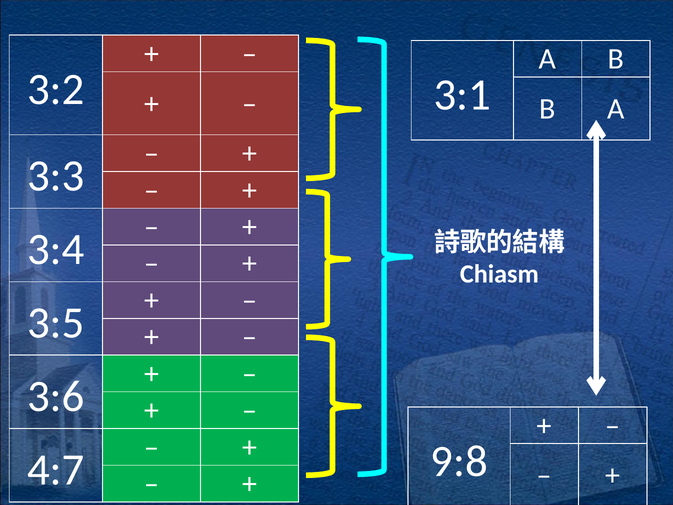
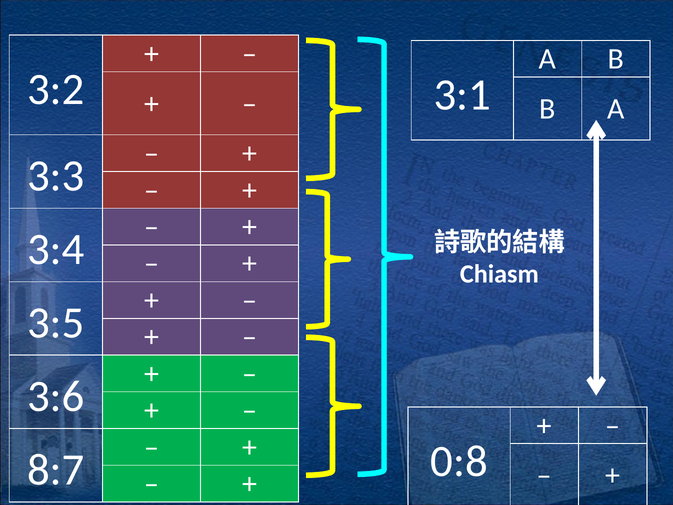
4:7: 4:7 -> 8:7
9:8: 9:8 -> 0:8
